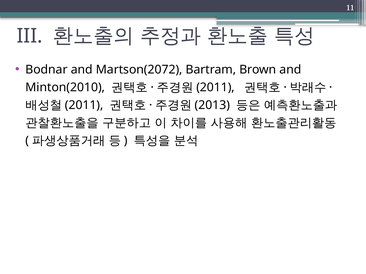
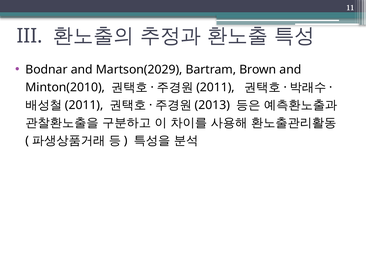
Martson(2072: Martson(2072 -> Martson(2029
